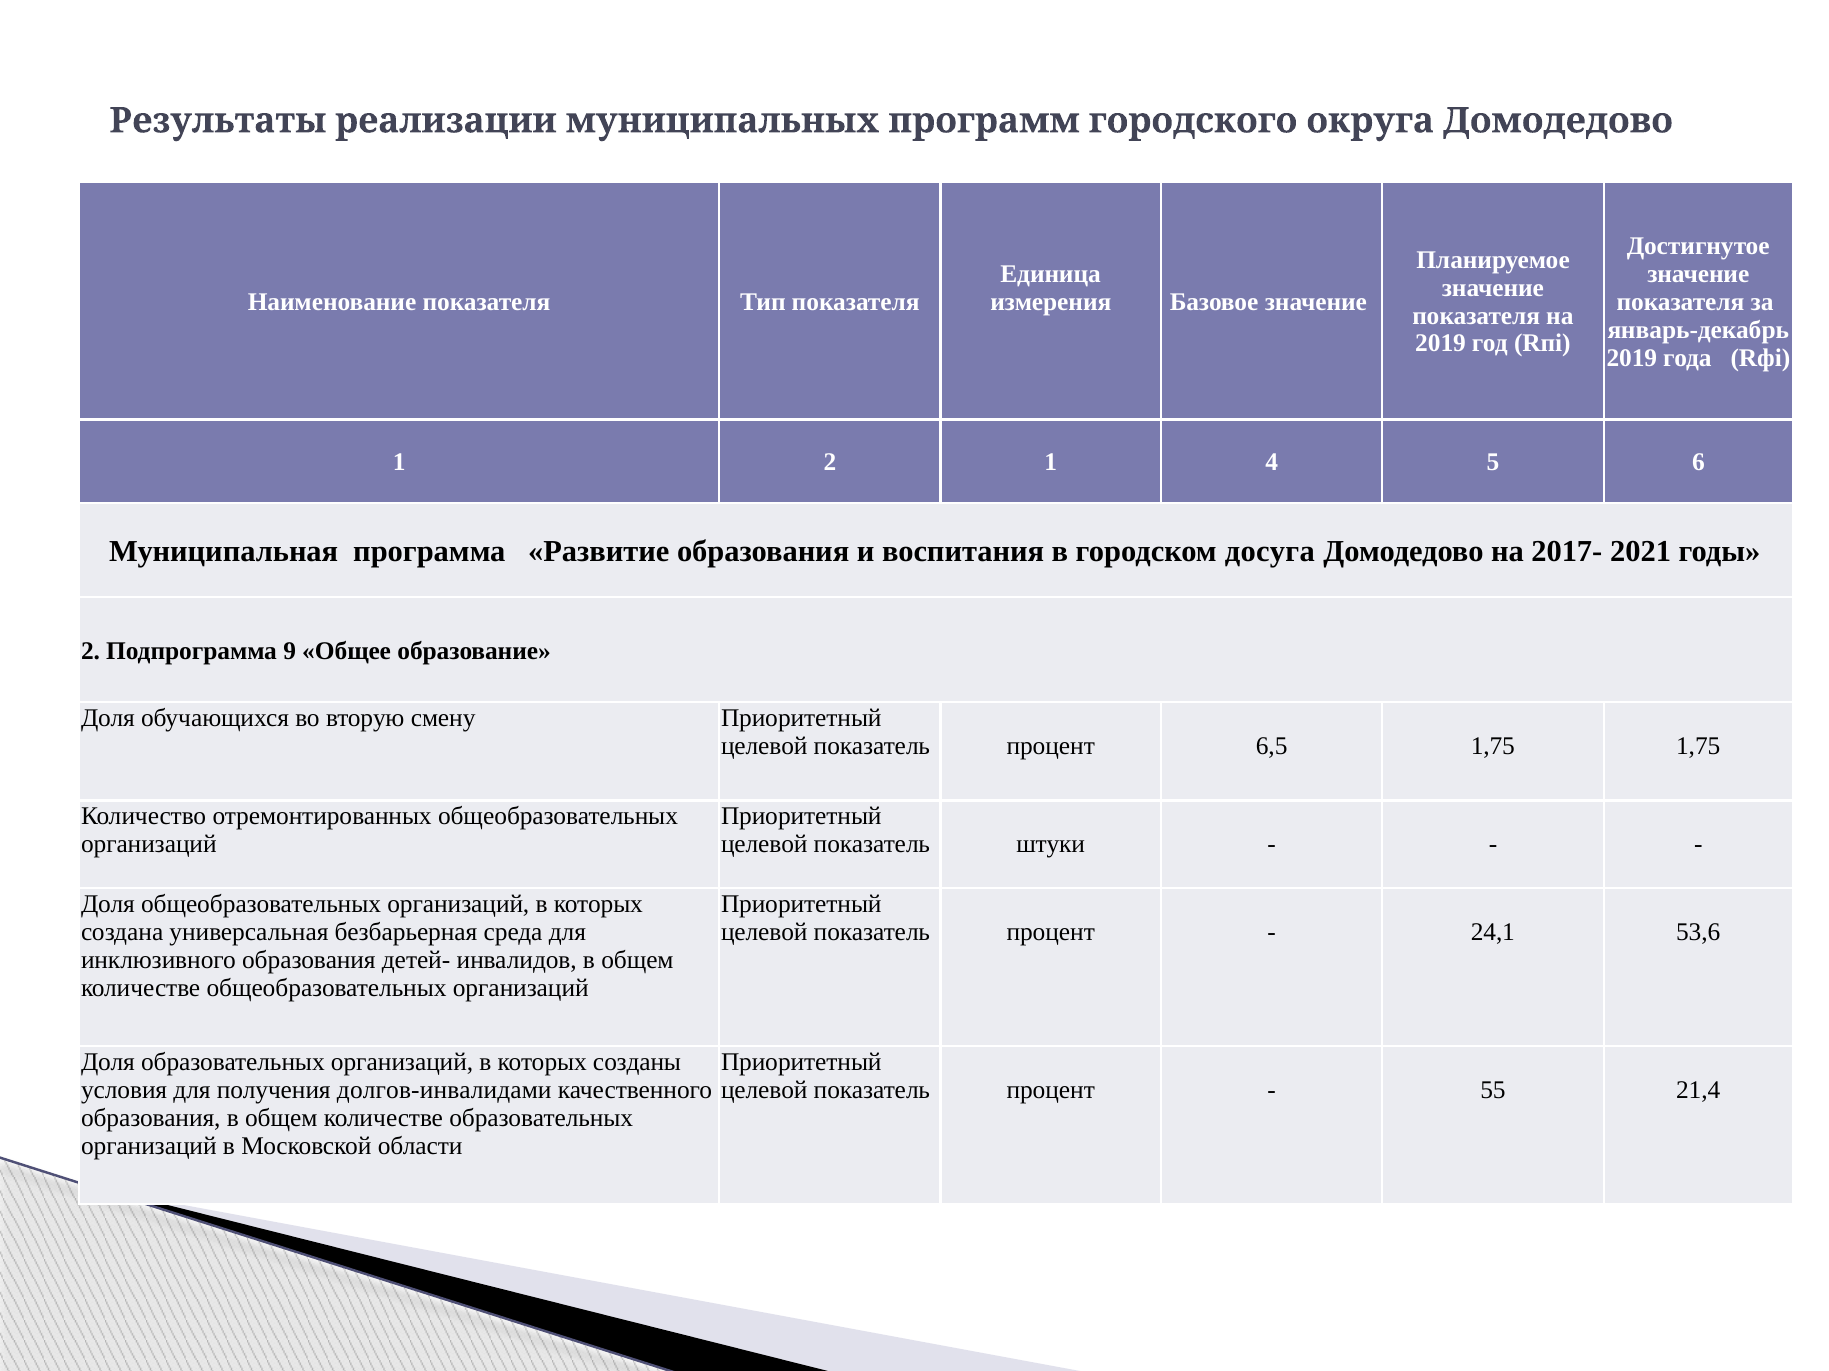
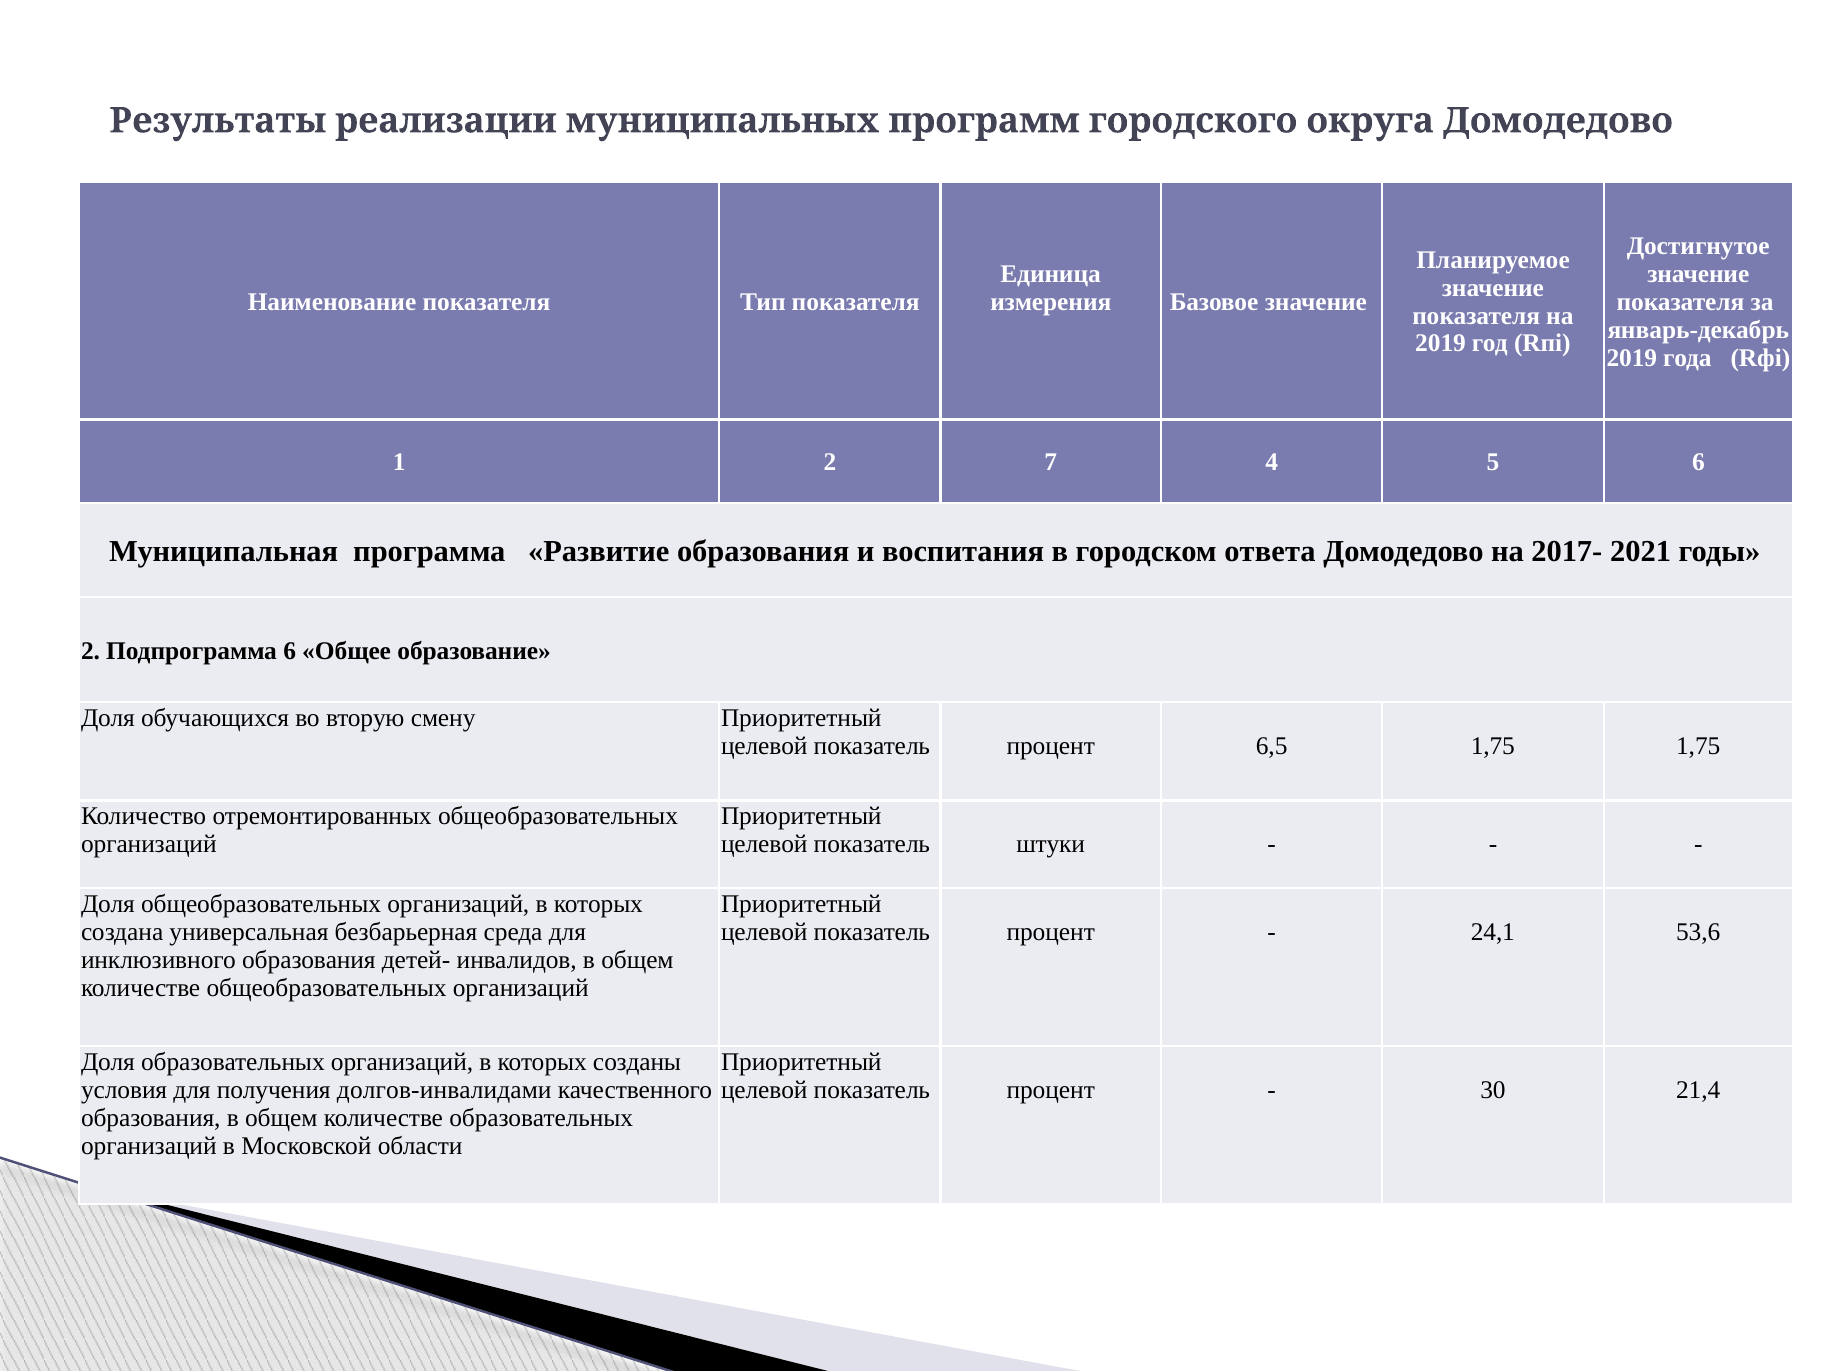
2 1: 1 -> 7
досуга: досуга -> ответа
Подпрограмма 9: 9 -> 6
55: 55 -> 30
